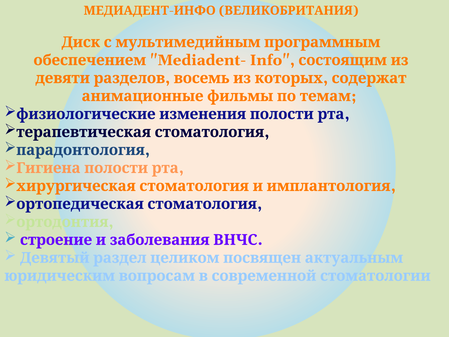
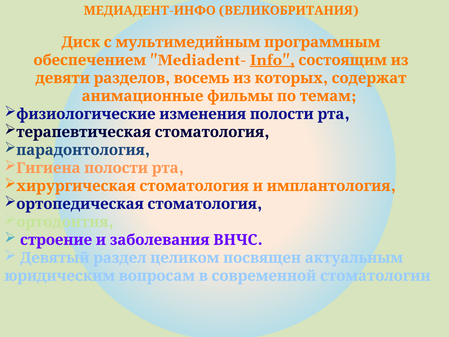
Info underline: none -> present
